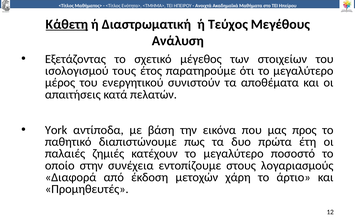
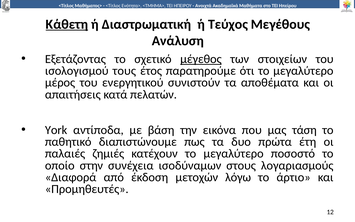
μέγεθος underline: none -> present
προς: προς -> τάση
εντοπίζουμε: εντοπίζουμε -> ισοδύναμων
χάρη: χάρη -> λόγω
